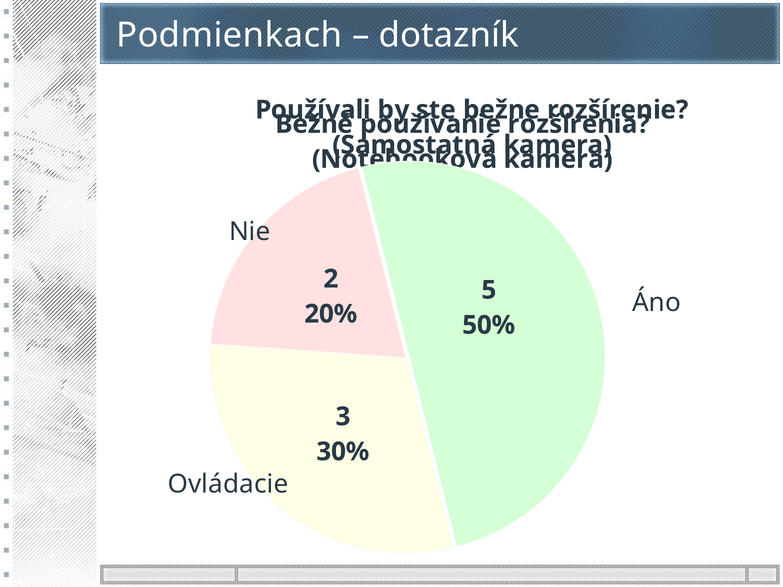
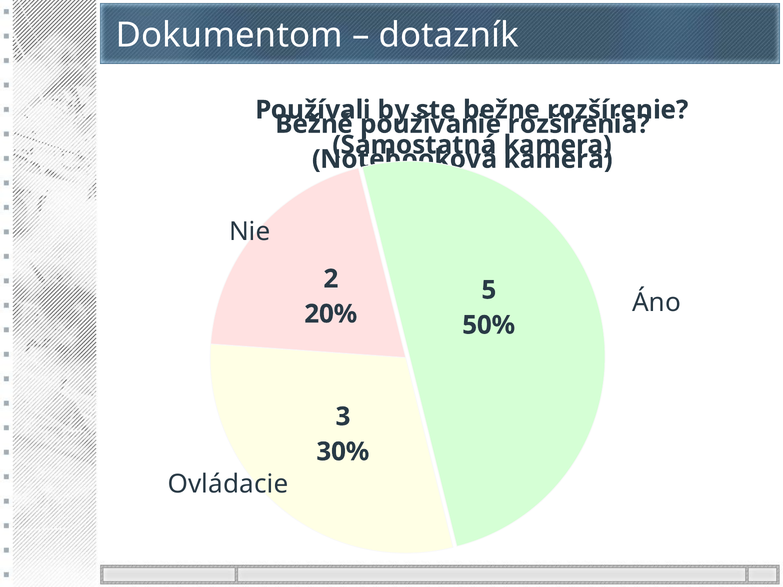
Podmienkach: Podmienkach -> Dokumentom
